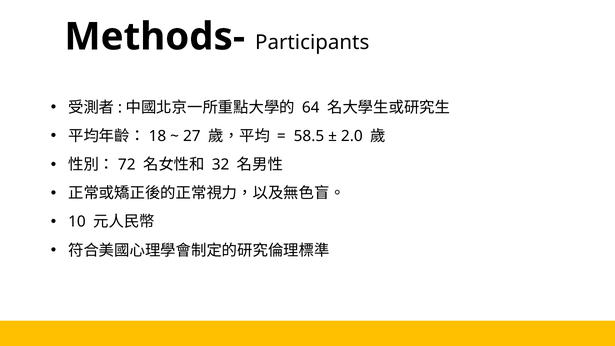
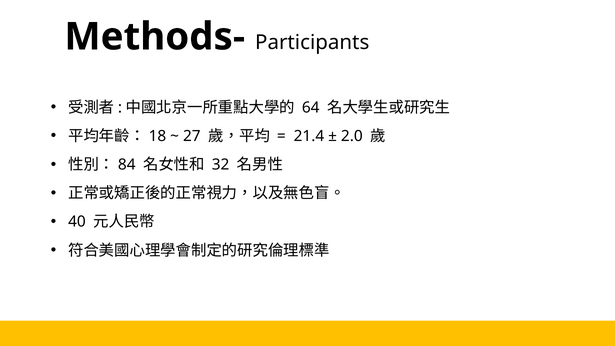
58.5: 58.5 -> 21.4
72: 72 -> 84
10: 10 -> 40
